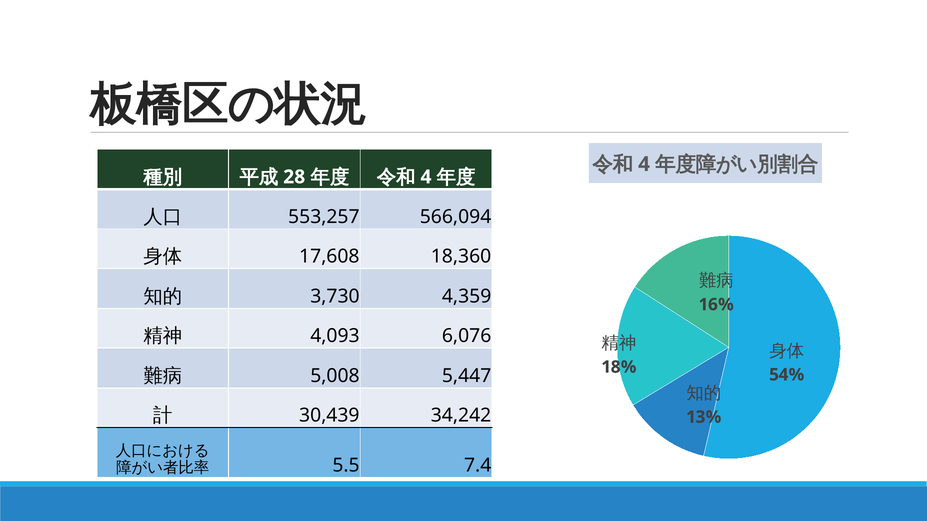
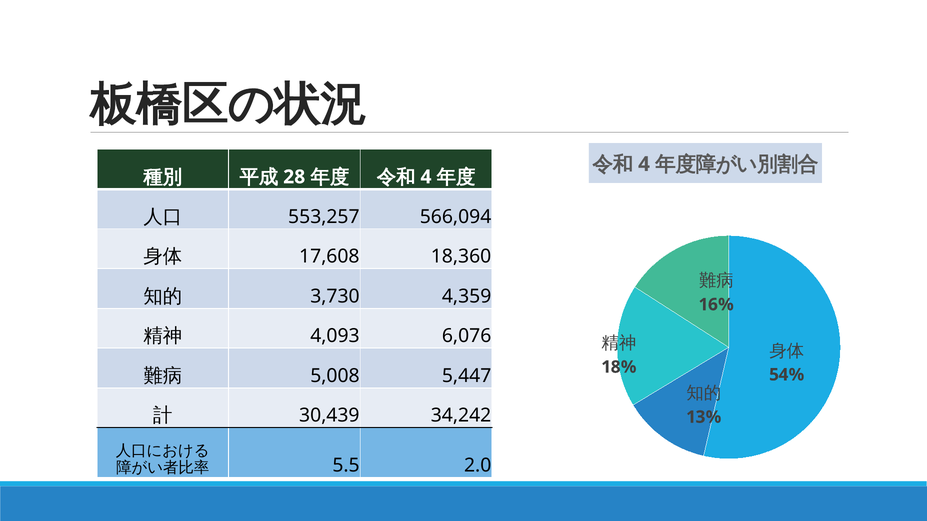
7.4: 7.4 -> 2.0
